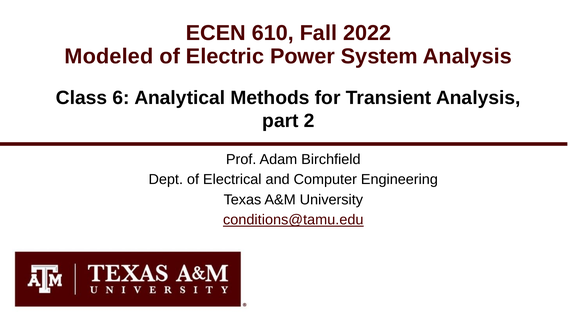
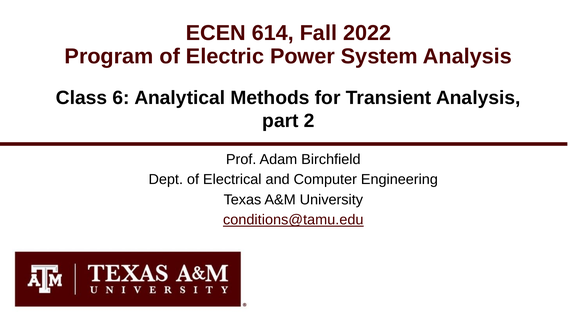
610: 610 -> 614
Modeled: Modeled -> Program
